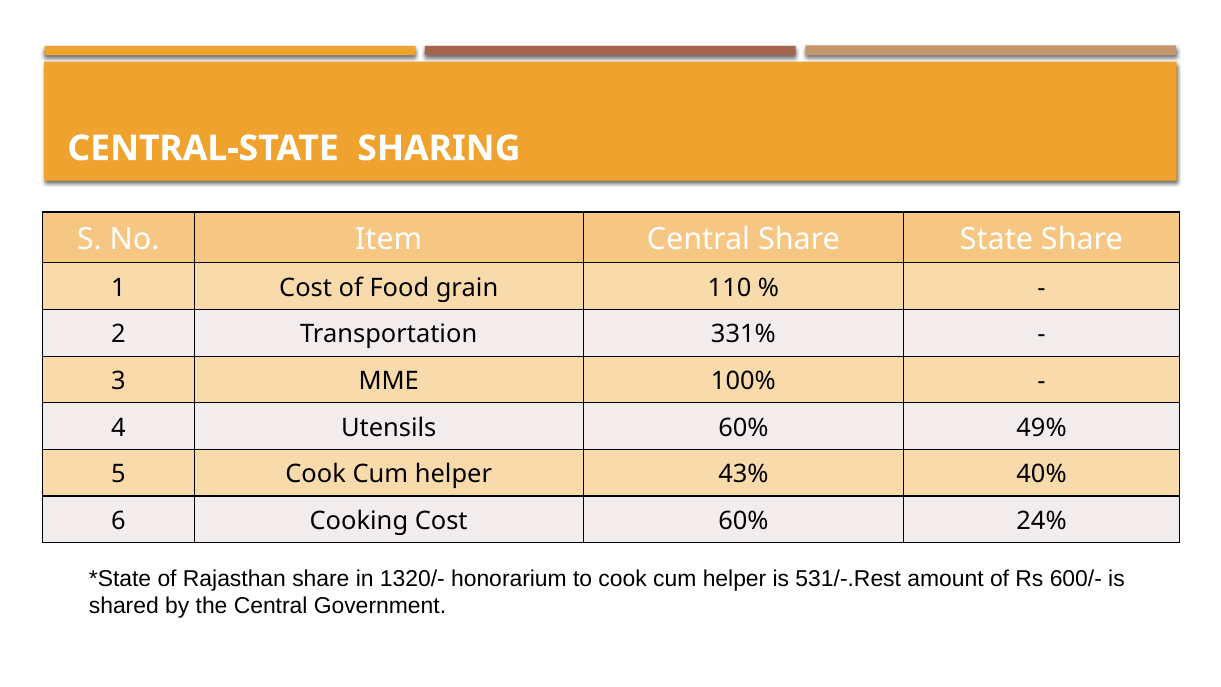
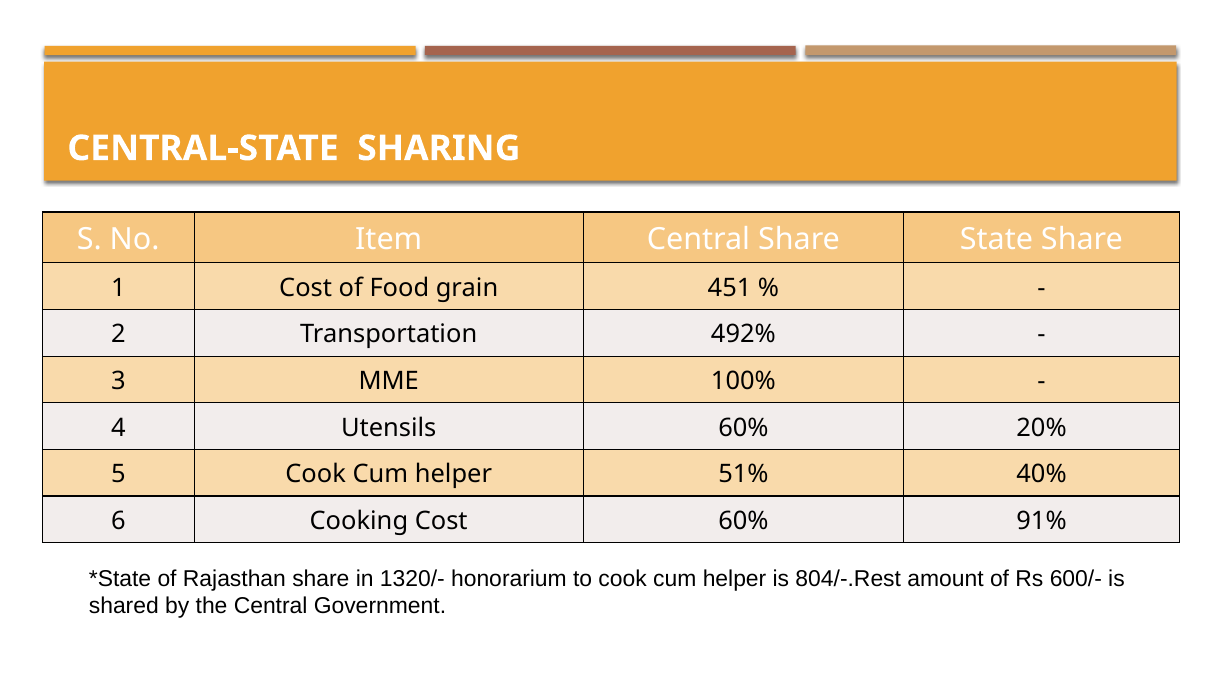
110: 110 -> 451
331%: 331% -> 492%
49%: 49% -> 20%
43%: 43% -> 51%
24%: 24% -> 91%
531/-.Rest: 531/-.Rest -> 804/-.Rest
